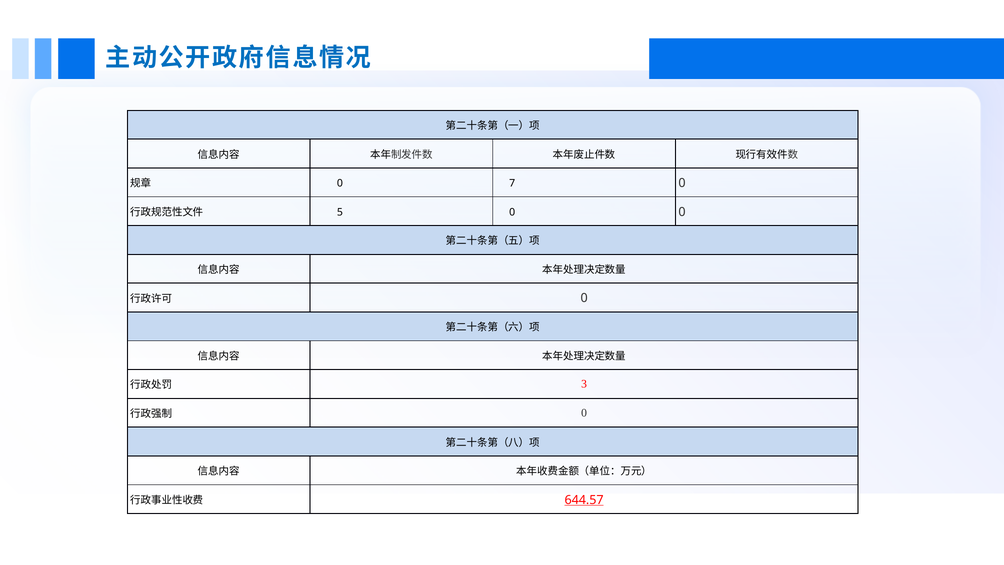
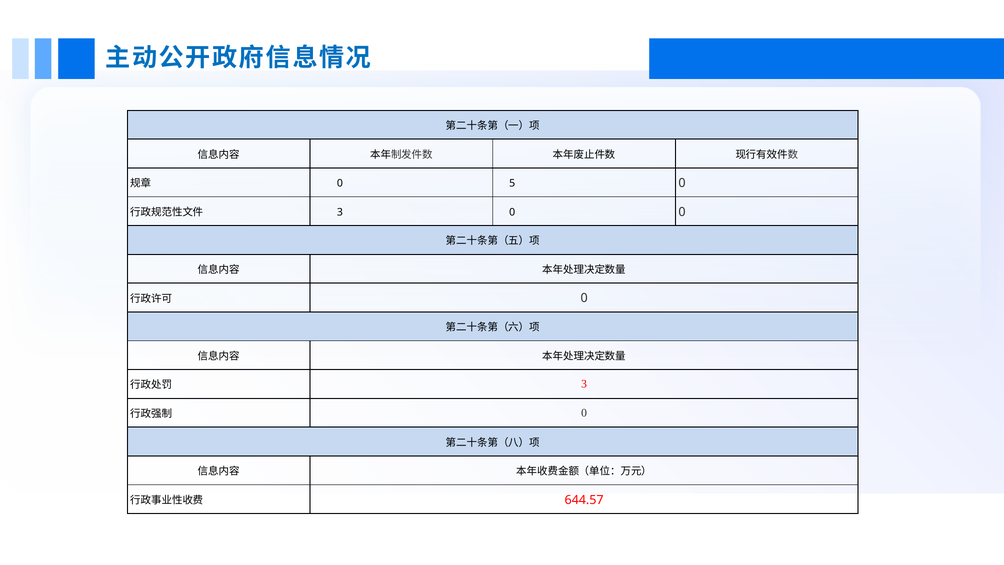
7: 7 -> 5
5 at (340, 212): 5 -> 3
644.57 underline: present -> none
